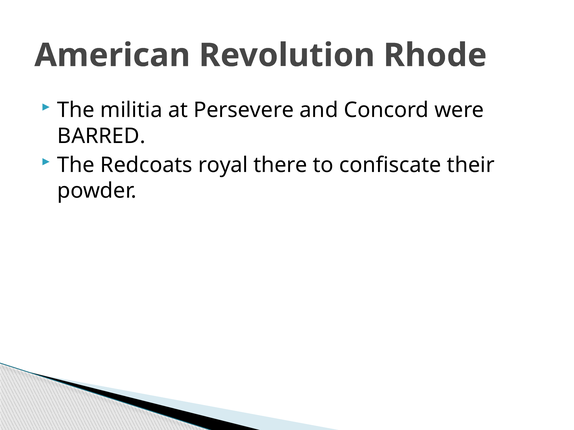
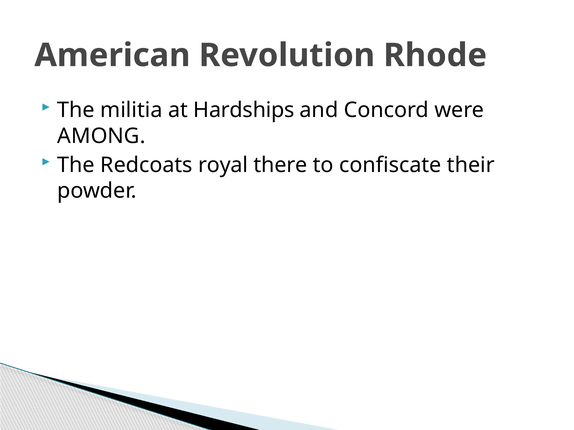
Persevere: Persevere -> Hardships
BARRED: BARRED -> AMONG
